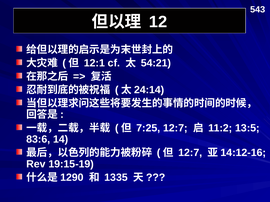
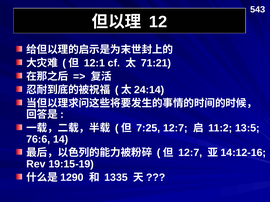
54:21: 54:21 -> 71:21
83:6: 83:6 -> 76:6
